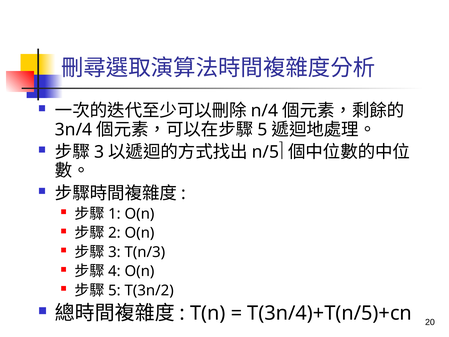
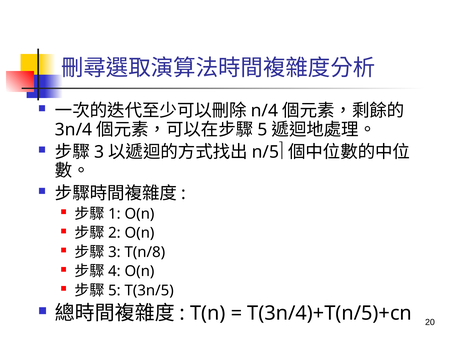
T(n/3: T(n/3 -> T(n/8
T(3n/2: T(3n/2 -> T(3n/5
